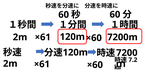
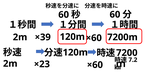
×61 at (43, 37): ×61 -> ×39
×61 at (42, 64): ×61 -> ×23
